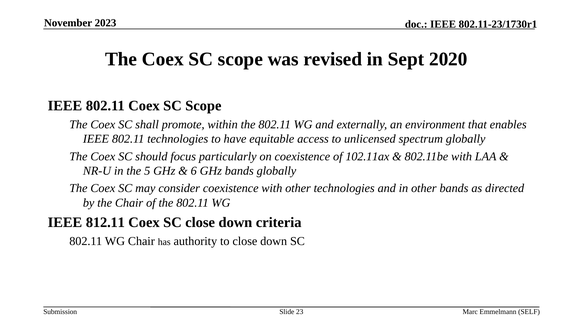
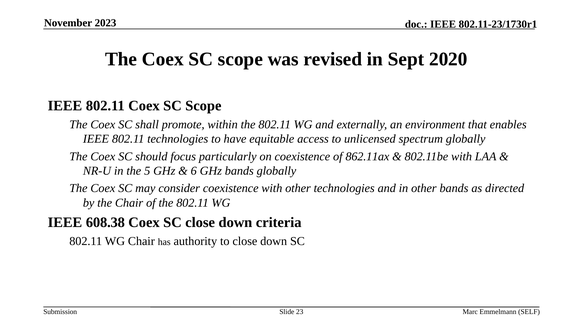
102.11ax: 102.11ax -> 862.11ax
812.11: 812.11 -> 608.38
